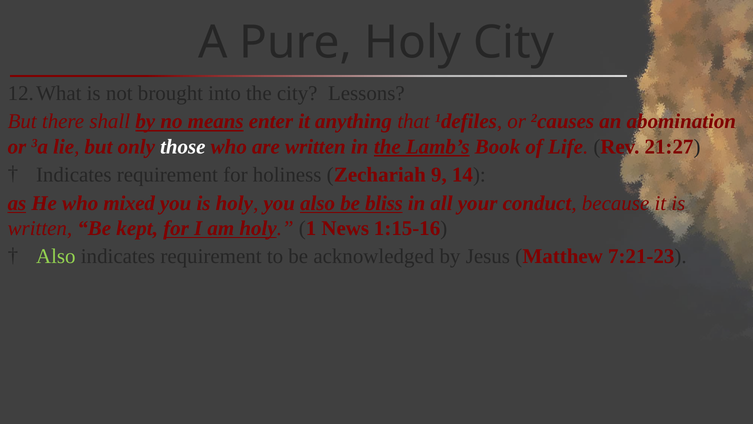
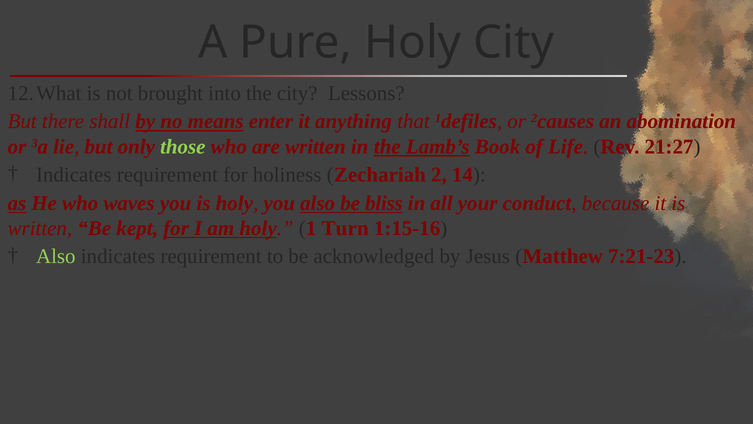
those colour: white -> light green
9: 9 -> 2
mixed: mixed -> waves
News: News -> Turn
